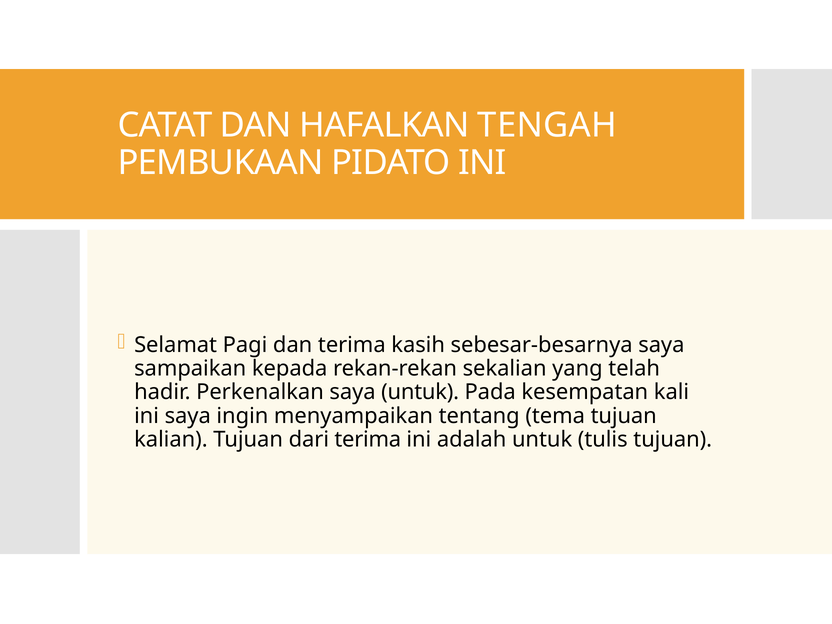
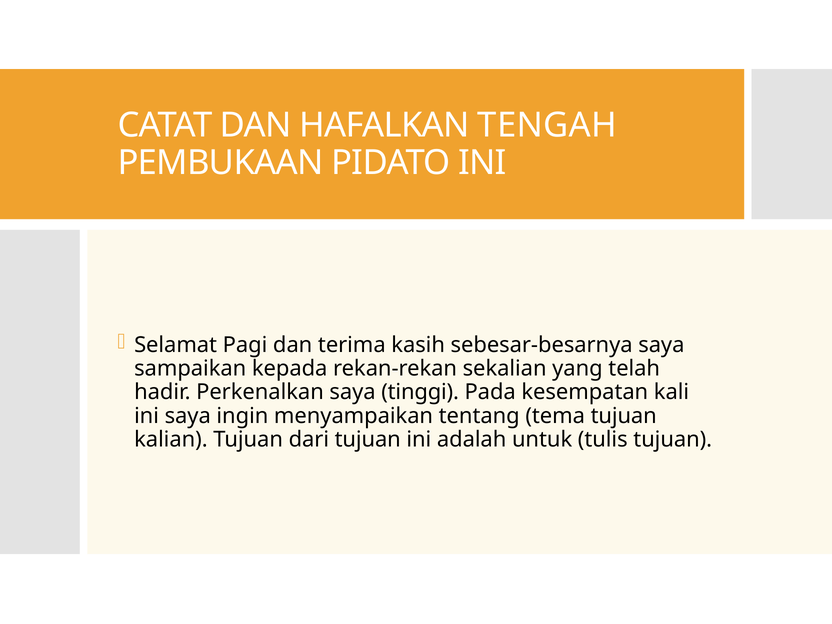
saya untuk: untuk -> tinggi
dari terima: terima -> tujuan
